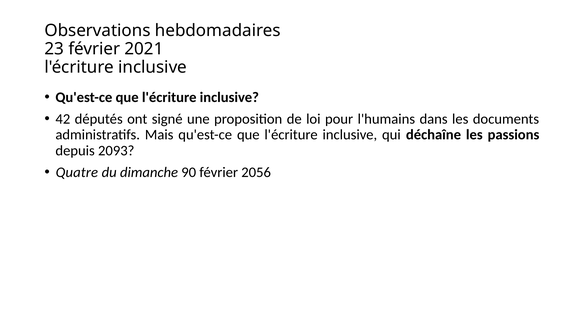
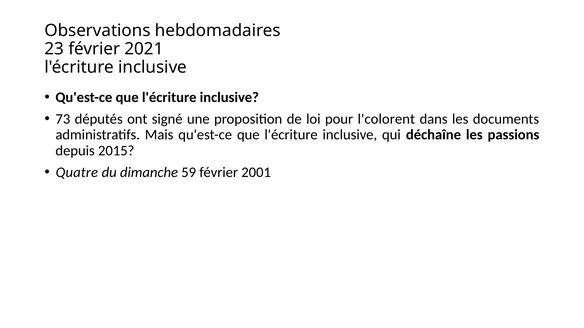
42: 42 -> 73
l'humains: l'humains -> l'colorent
2093: 2093 -> 2015
90: 90 -> 59
2056: 2056 -> 2001
